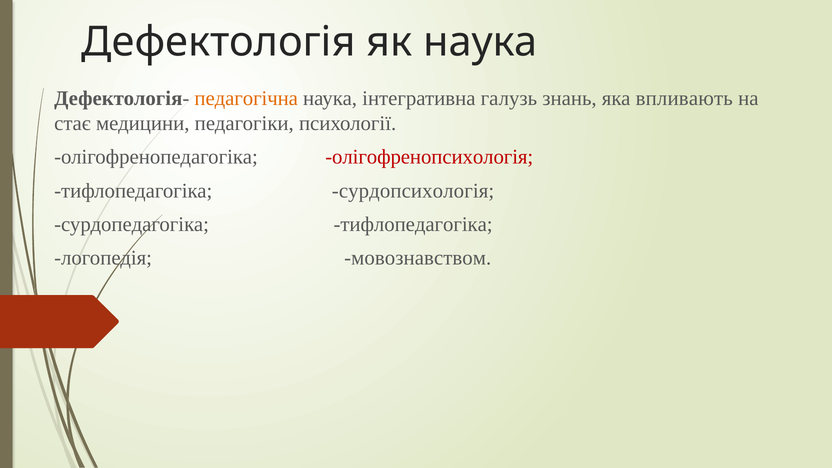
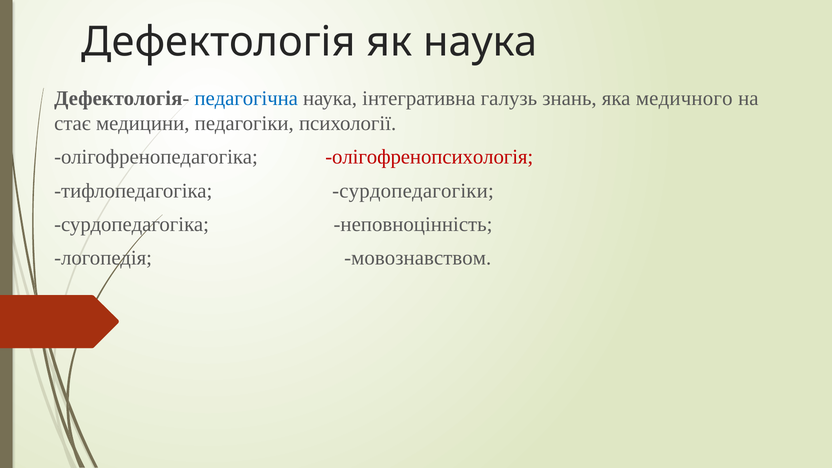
педагогічна colour: orange -> blue
впливають: впливають -> медичного
сурдопсихологія: сурдопсихологія -> сурдопедагогіки
сурдопедагогіка тифлопедагогіка: тифлопедагогіка -> неповноцінність
